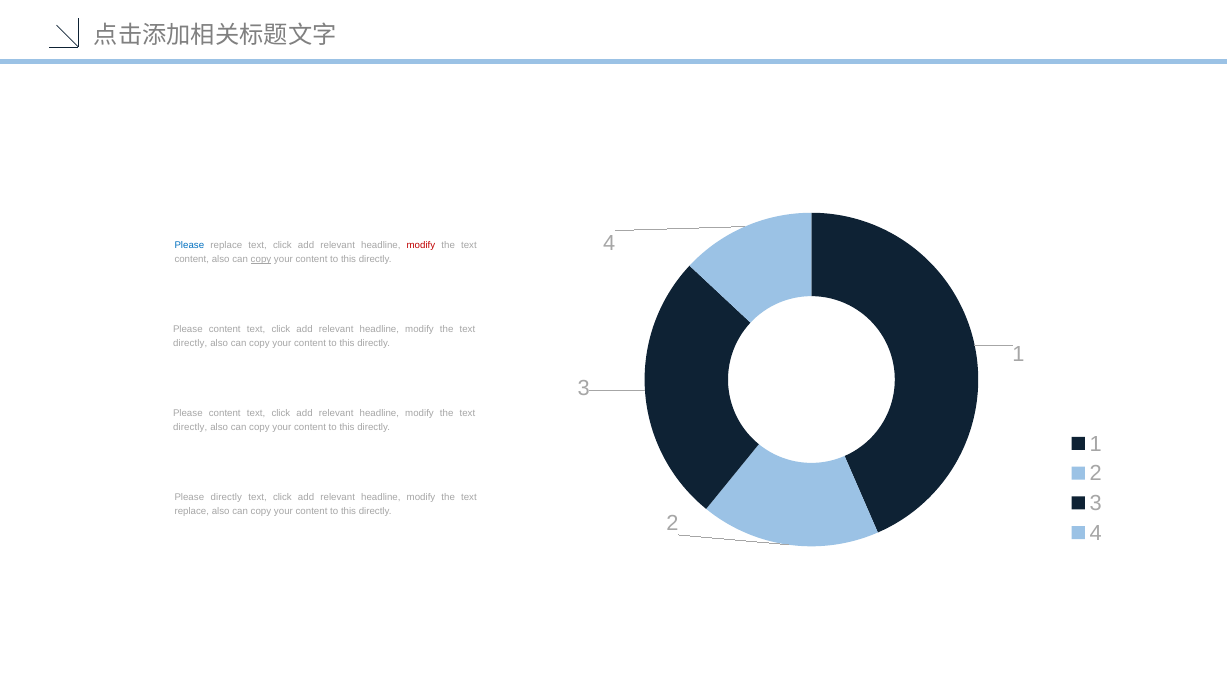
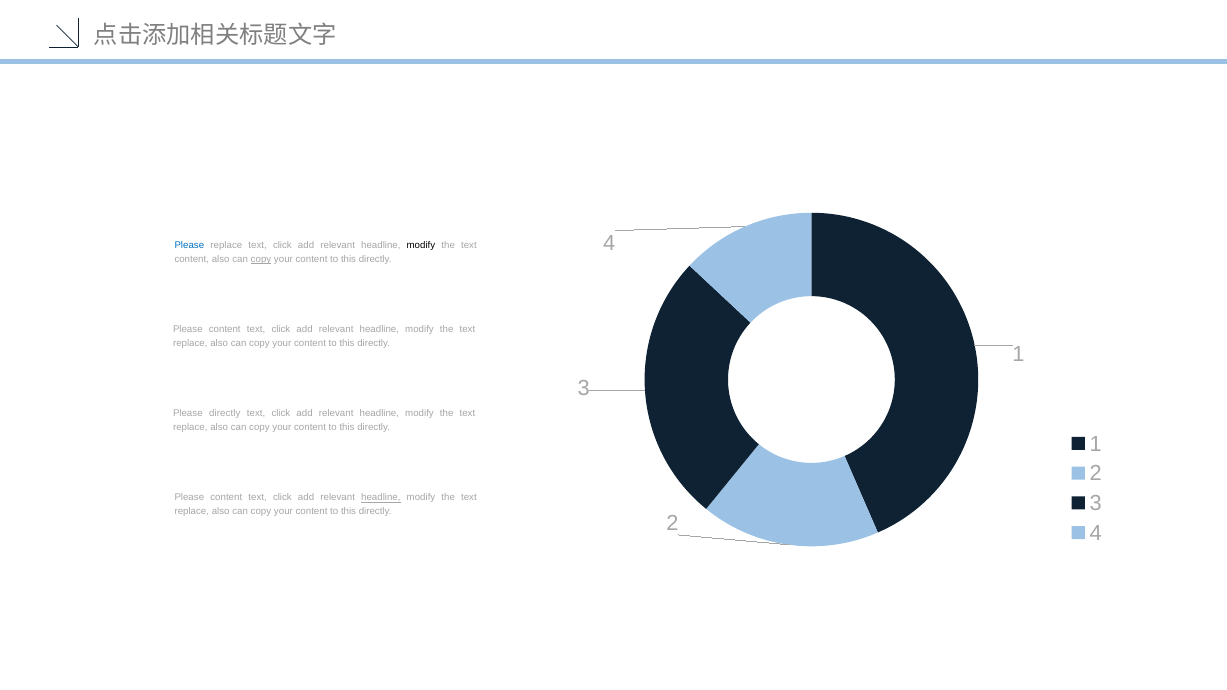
modify at (421, 245) colour: red -> black
directly at (190, 344): directly -> replace
content at (225, 414): content -> directly
directly at (190, 428): directly -> replace
directly at (226, 498): directly -> content
headline at (381, 498) underline: none -> present
